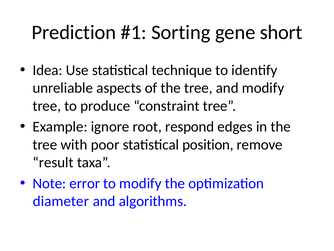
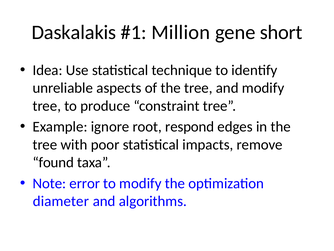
Prediction: Prediction -> Daskalakis
Sorting: Sorting -> Million
position: position -> impacts
result: result -> found
